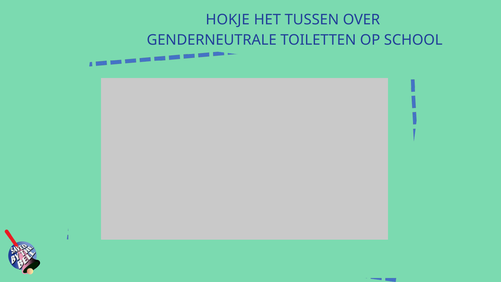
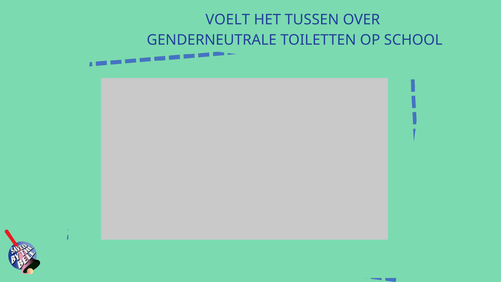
HOKJE: HOKJE -> VOELT
